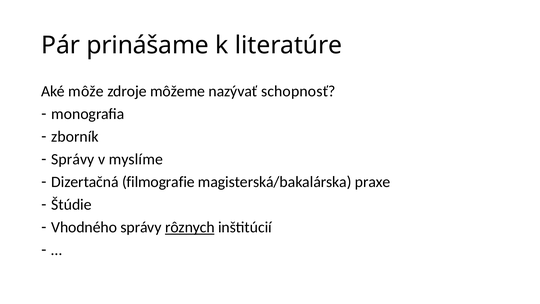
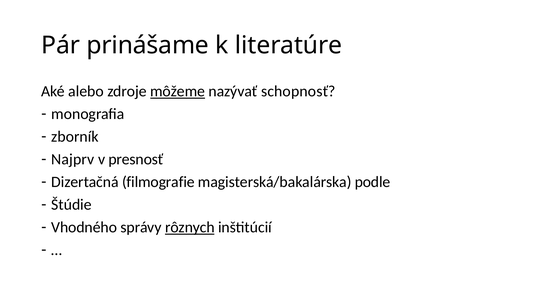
môže: môže -> alebo
môžeme underline: none -> present
Správy at (73, 159): Správy -> Najprv
myslíme: myslíme -> presnosť
praxe: praxe -> podle
